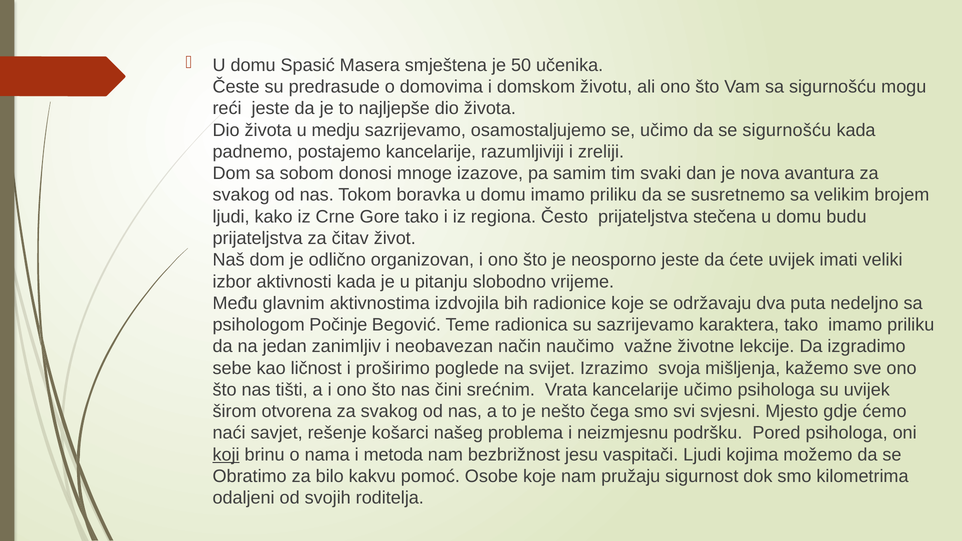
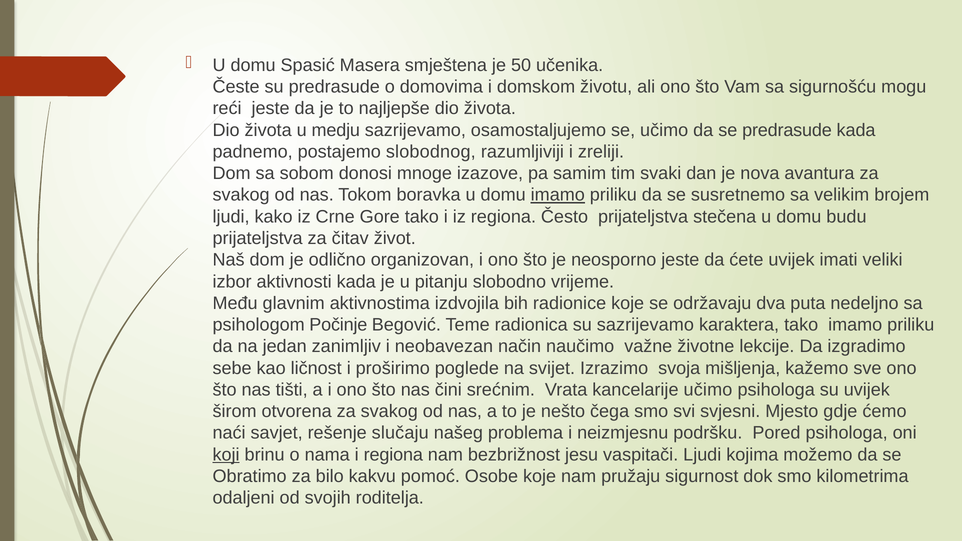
se sigurnošću: sigurnošću -> predrasude
postajemo kancelarije: kancelarije -> slobodnog
imamo at (558, 195) underline: none -> present
košarci: košarci -> slučaju
i metoda: metoda -> regiona
